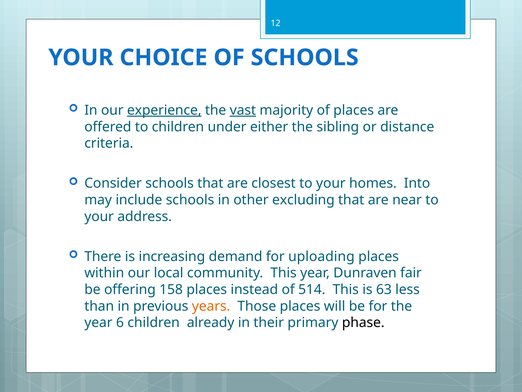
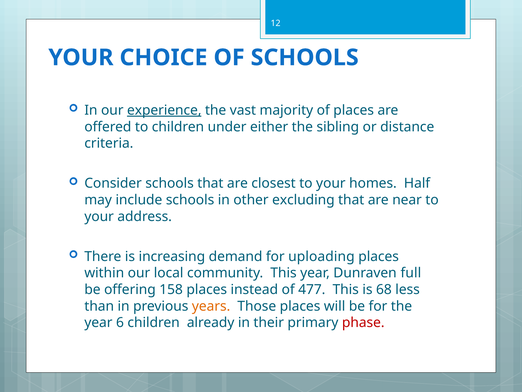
vast underline: present -> none
Into: Into -> Half
fair: fair -> full
514: 514 -> 477
63: 63 -> 68
phase colour: black -> red
